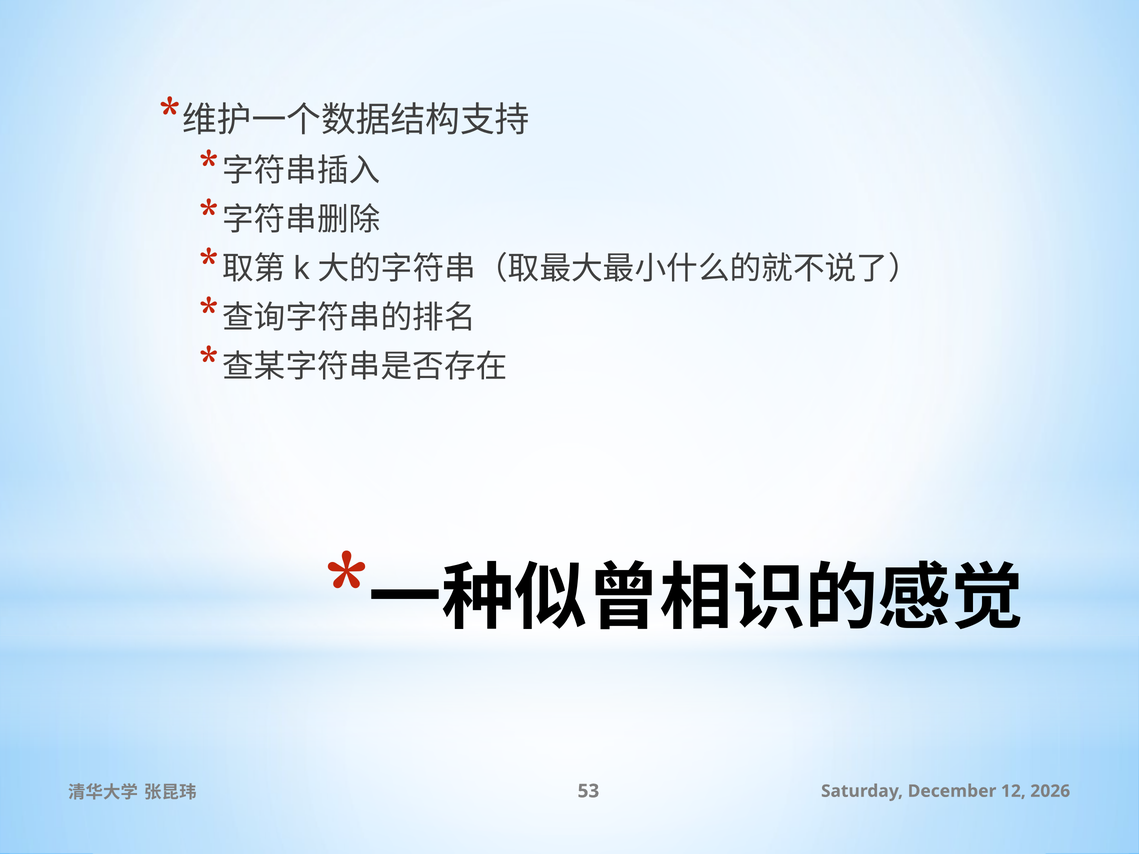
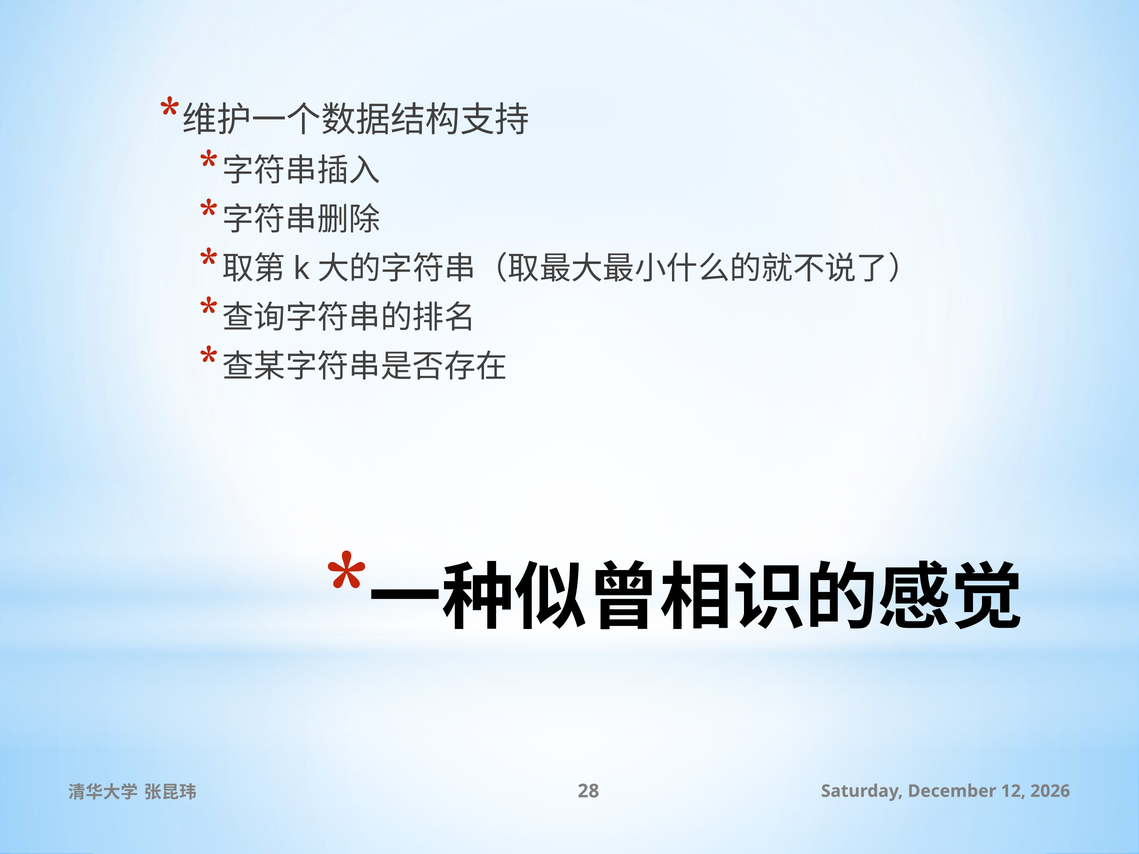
53: 53 -> 28
